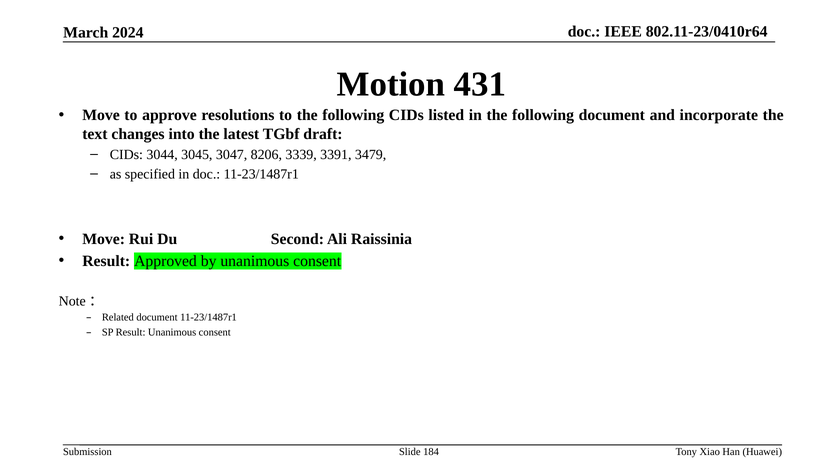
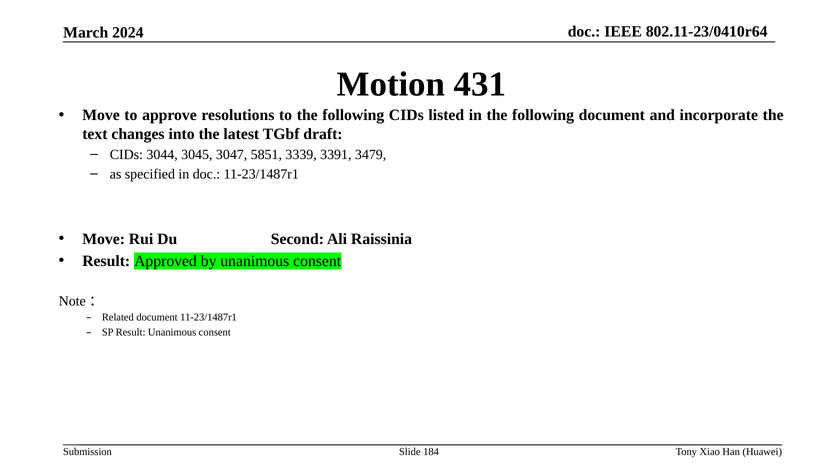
8206: 8206 -> 5851
